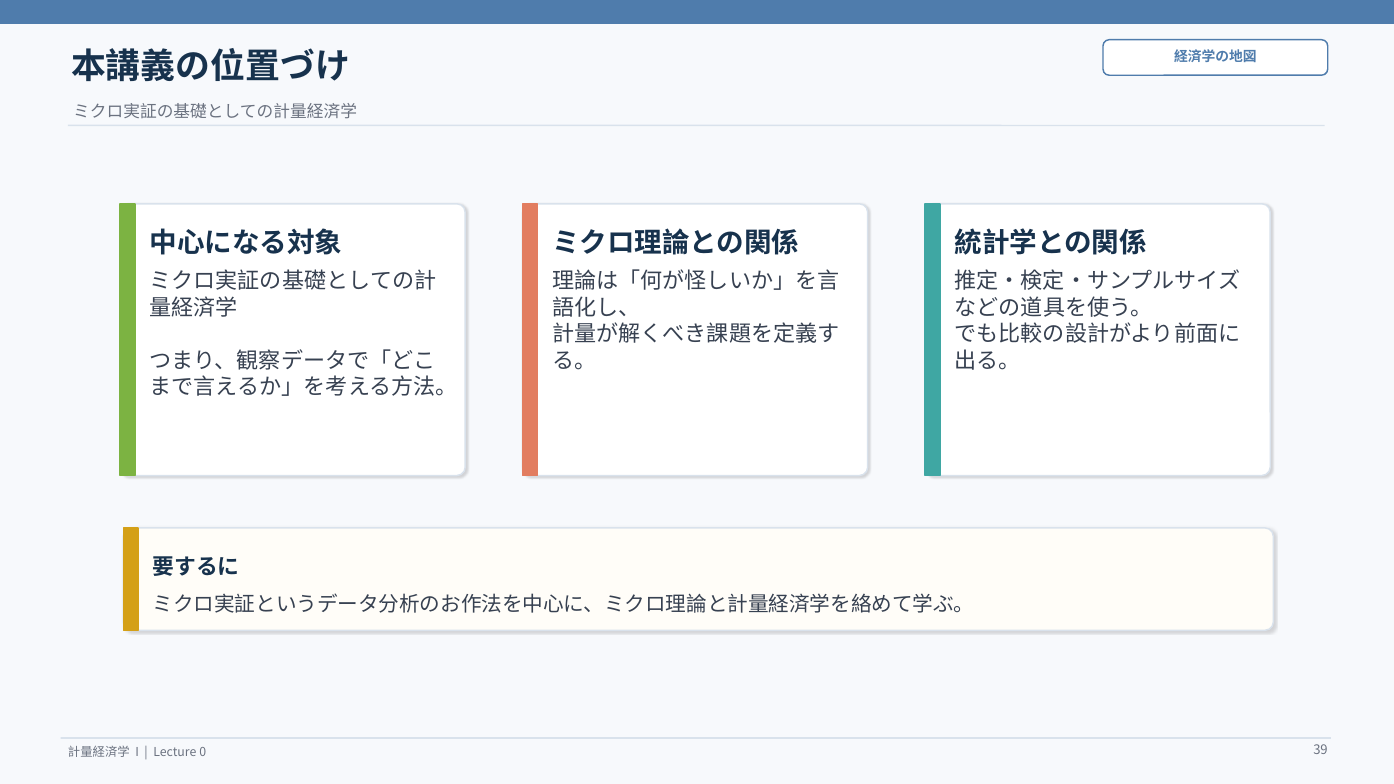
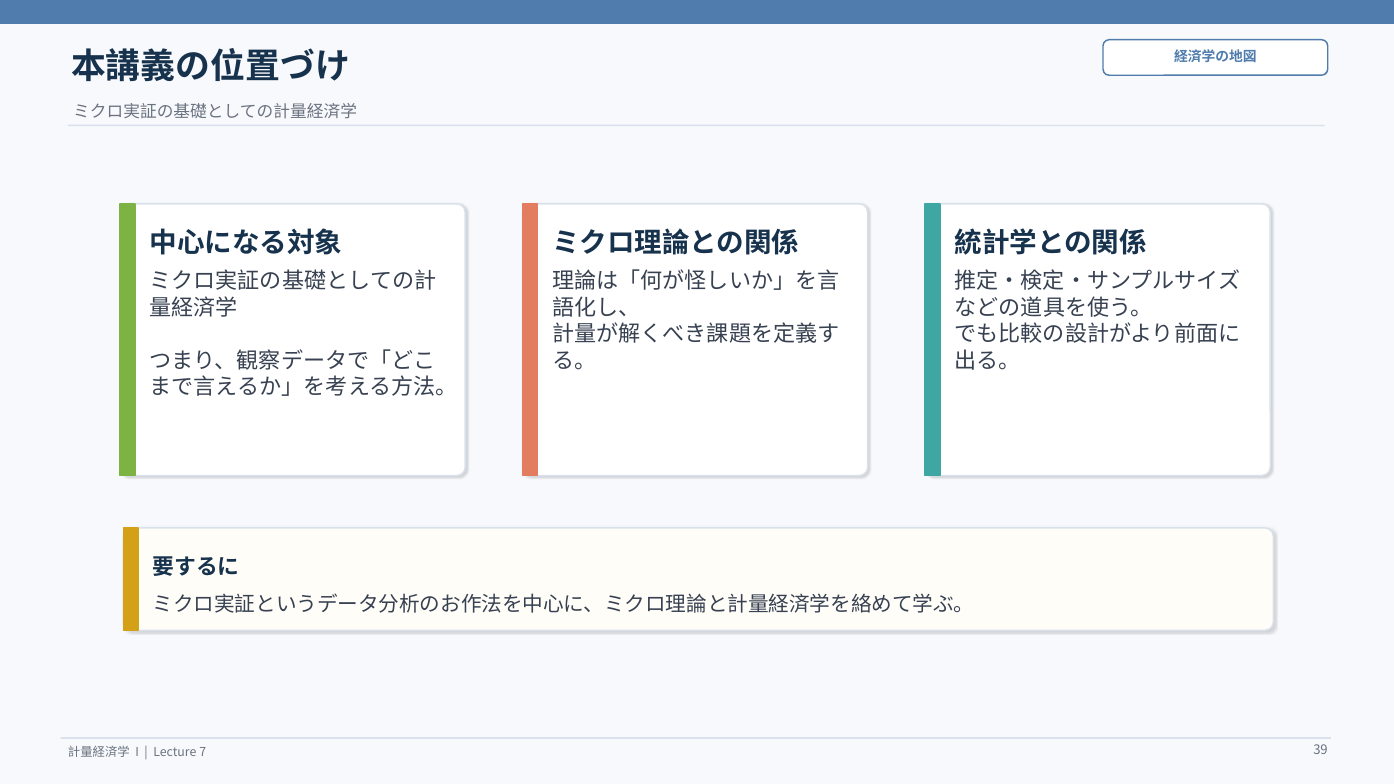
0: 0 -> 7
